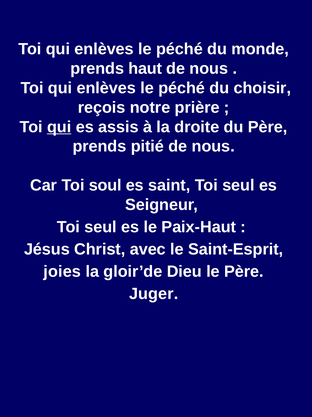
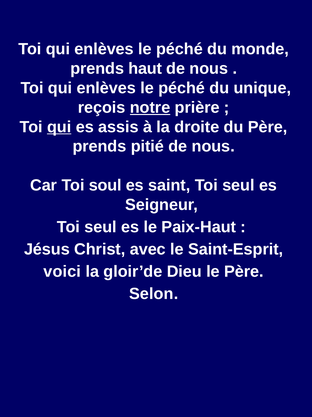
choisir: choisir -> unique
notre underline: none -> present
joies: joies -> voici
Juger: Juger -> Selon
